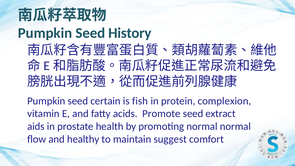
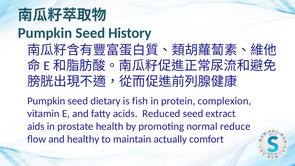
certain: certain -> dietary
Promote: Promote -> Reduced
normal normal: normal -> reduce
suggest: suggest -> actually
